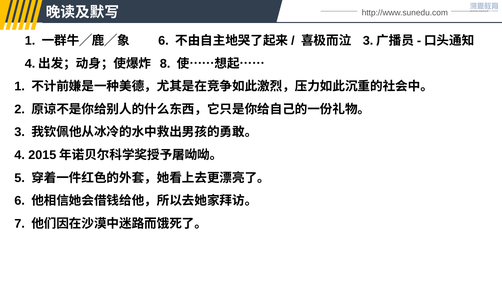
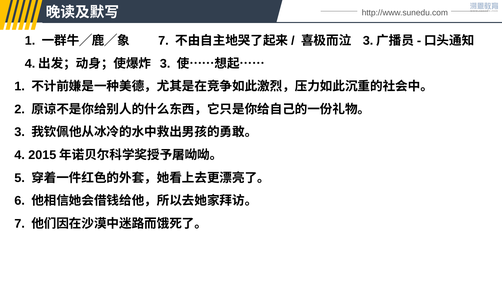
6 at (163, 41): 6 -> 7
8 at (165, 64): 8 -> 3
